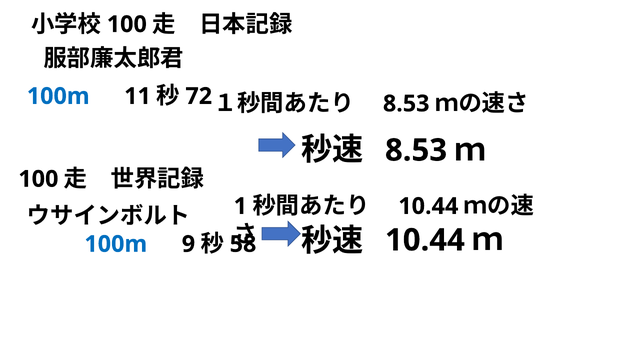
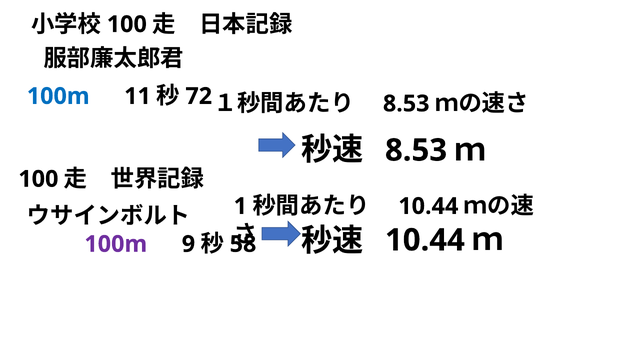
100m at (116, 244) colour: blue -> purple
